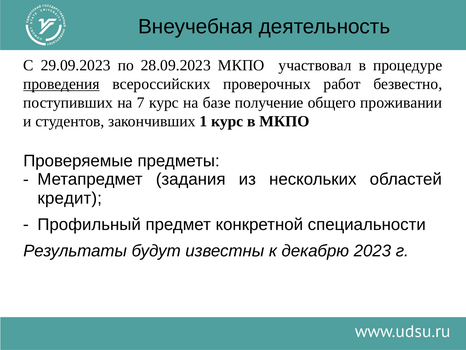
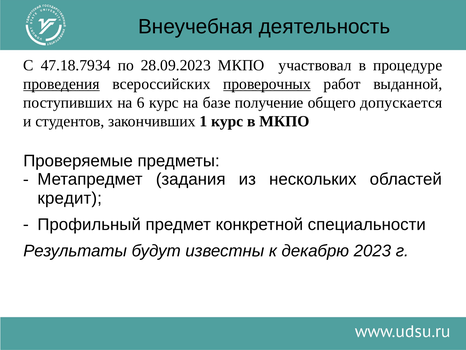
29.09.2023: 29.09.2023 -> 47.18.7934
проверочных underline: none -> present
безвестно: безвестно -> выданной
7: 7 -> 6
проживании: проживании -> допускается
